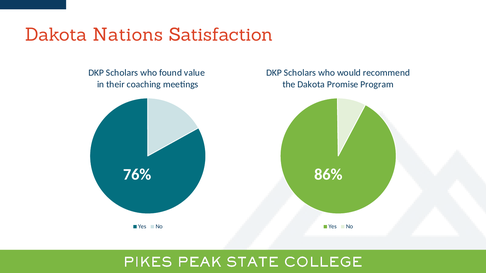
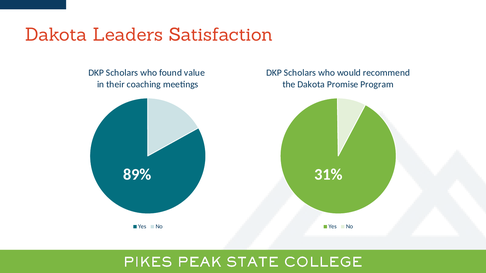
Nations: Nations -> Leaders
76%: 76% -> 89%
86%: 86% -> 31%
